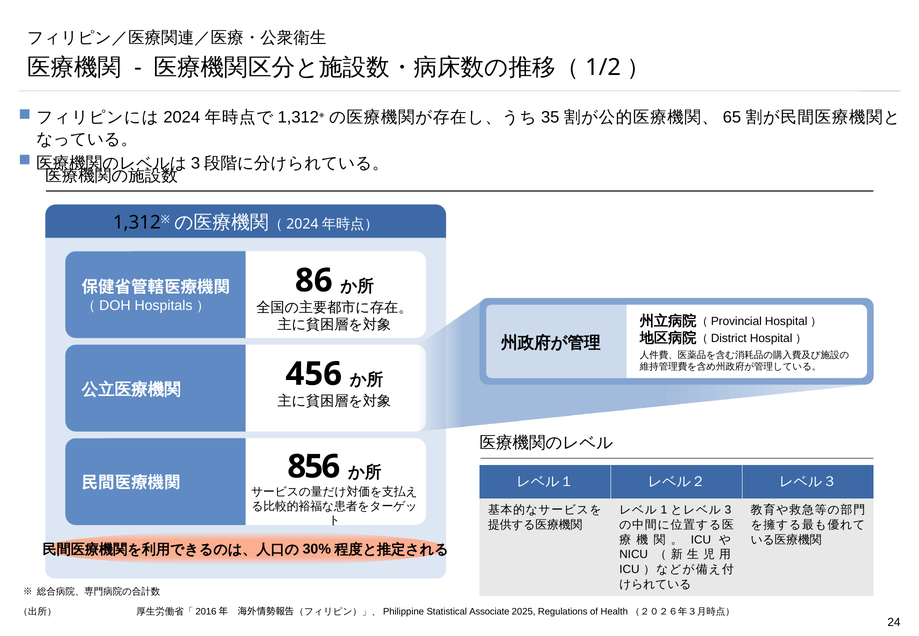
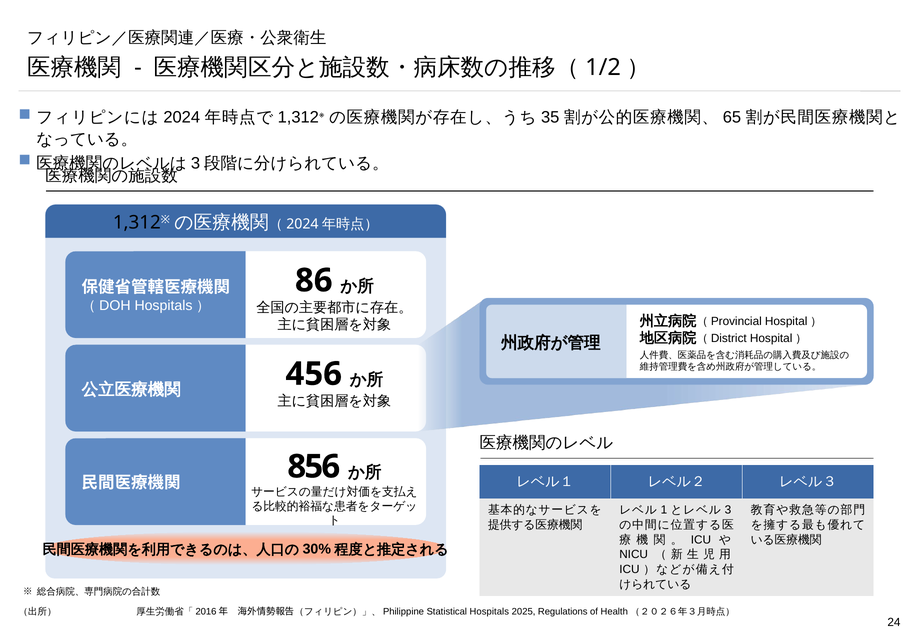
Associate: Associate -> Hospitals
